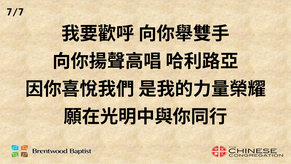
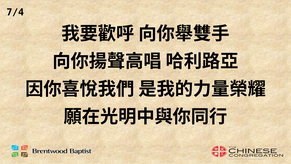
7/7: 7/7 -> 7/4
